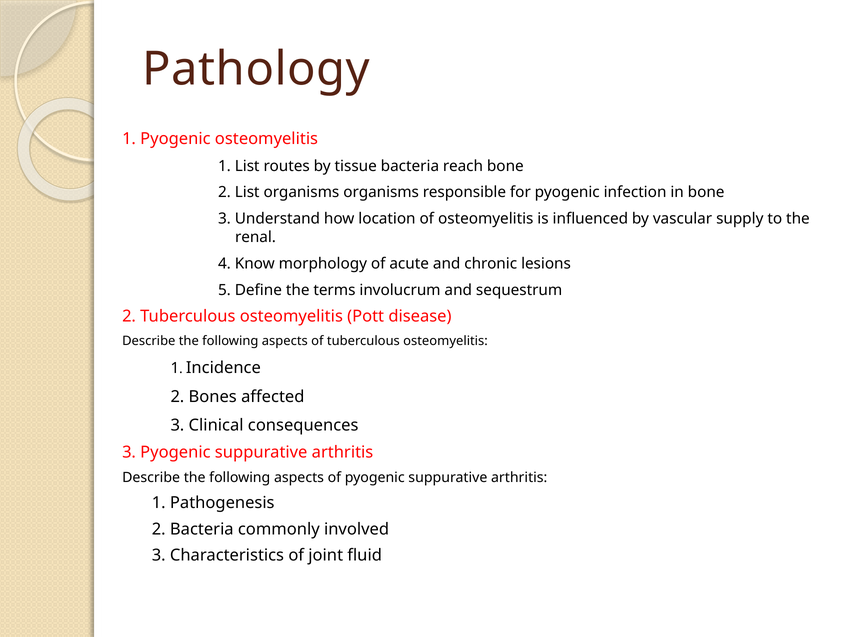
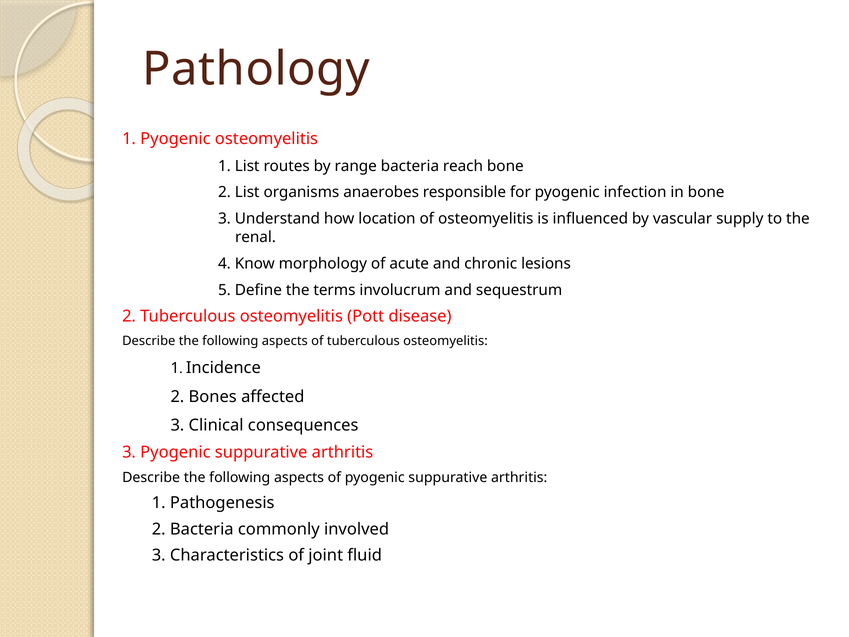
tissue: tissue -> range
organisms organisms: organisms -> anaerobes
